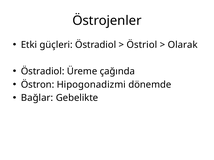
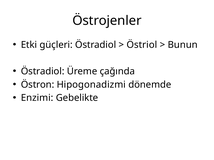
Olarak: Olarak -> Bunun
Bağlar: Bağlar -> Enzimi
